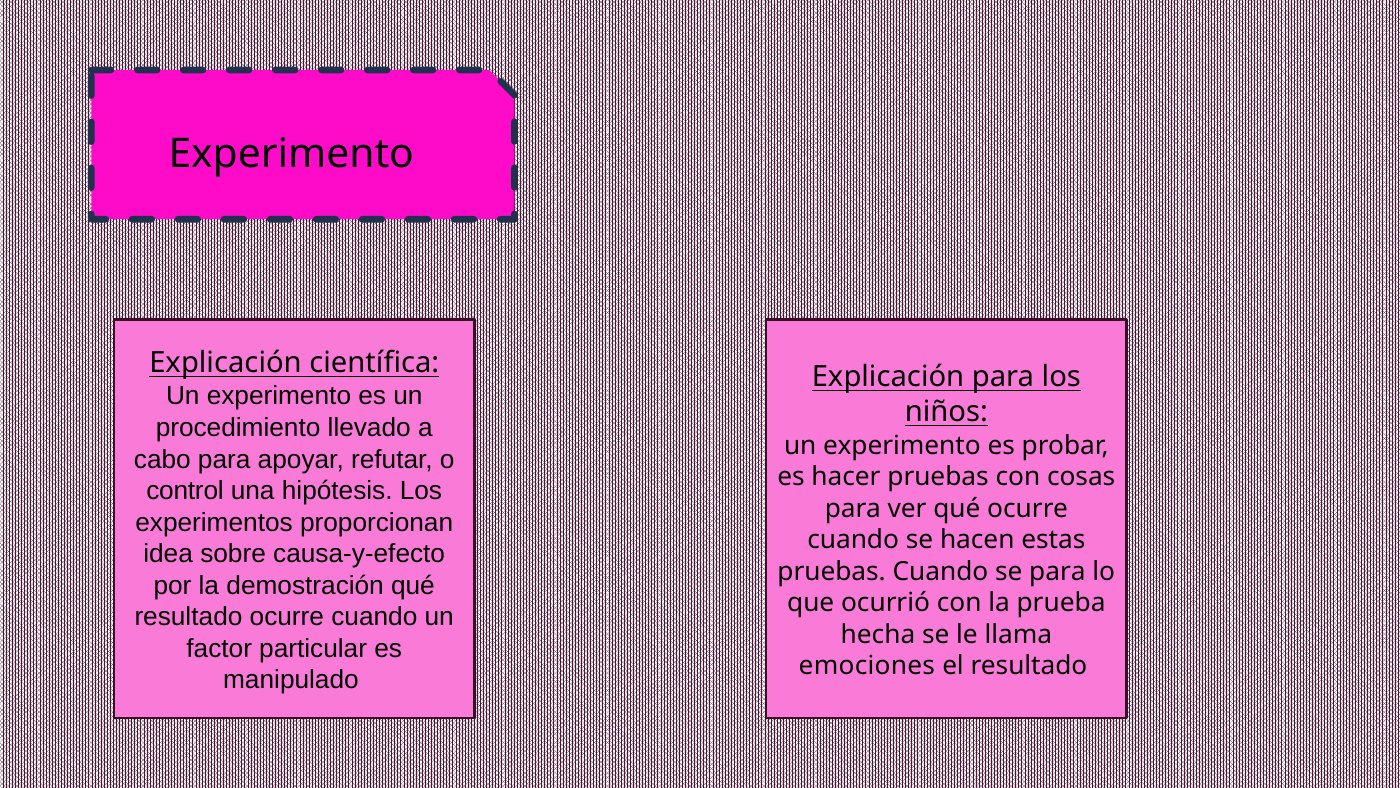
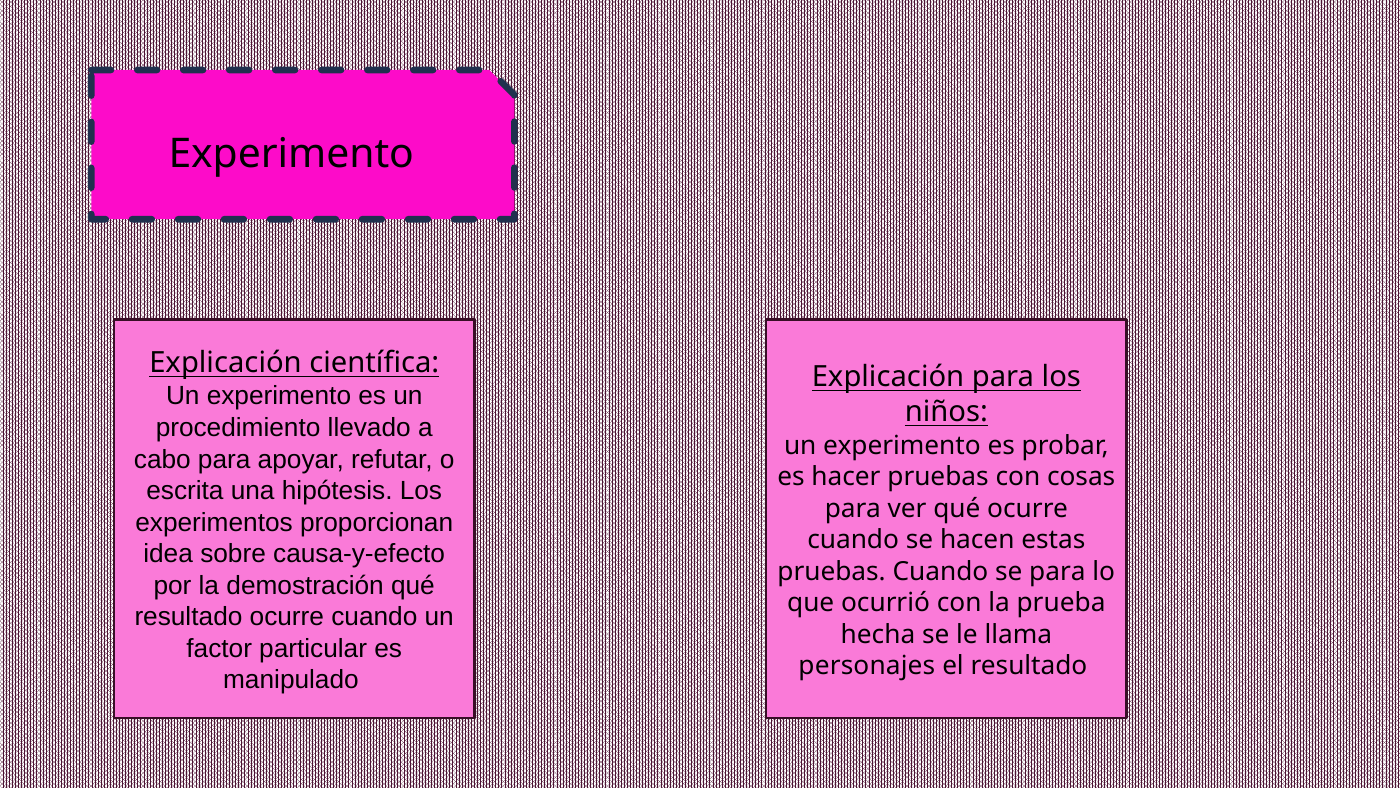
control: control -> escrita
emociones: emociones -> personajes
